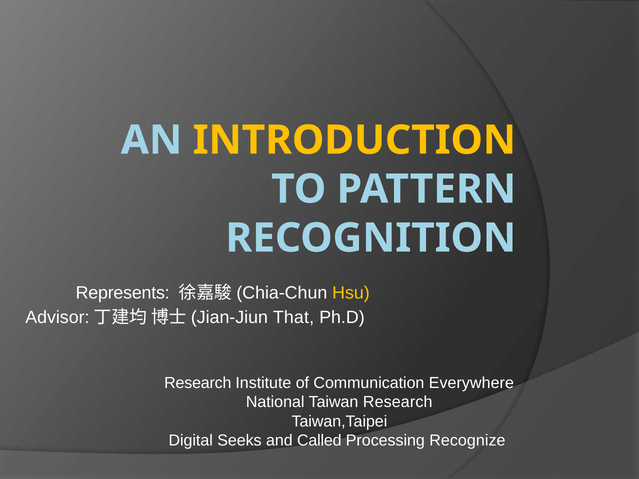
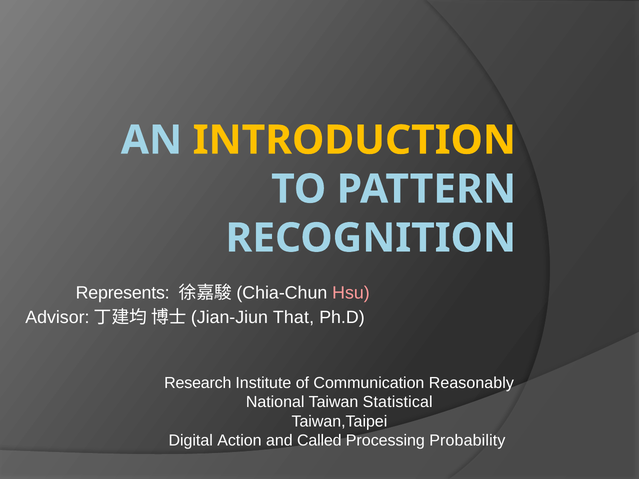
Hsu colour: yellow -> pink
Everywhere: Everywhere -> Reasonably
Taiwan Research: Research -> Statistical
Seeks: Seeks -> Action
Recognize: Recognize -> Probability
